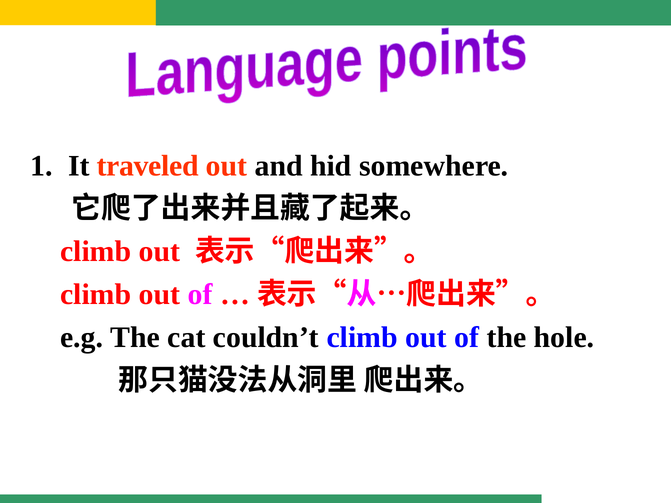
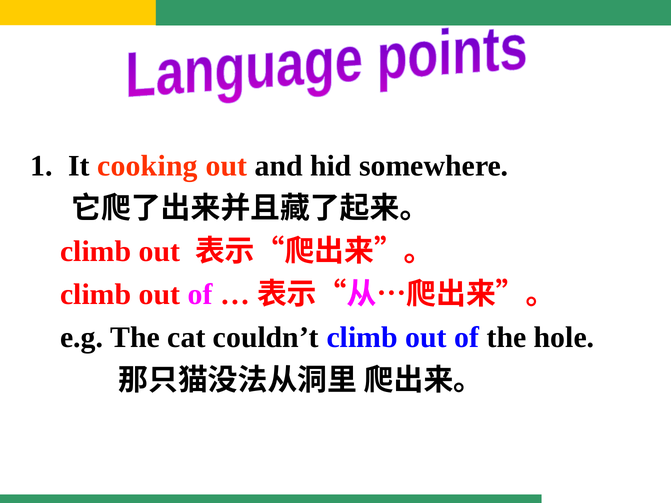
traveled: traveled -> cooking
